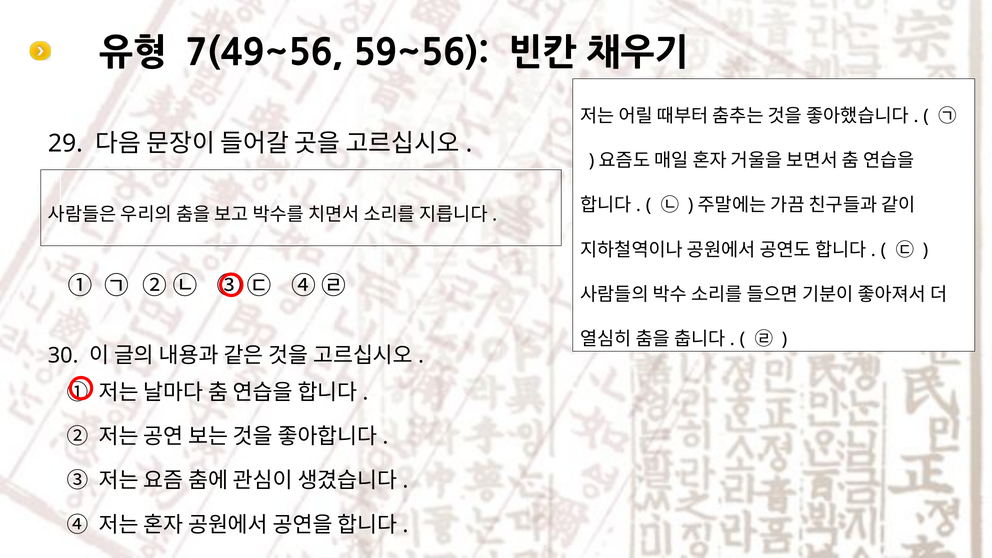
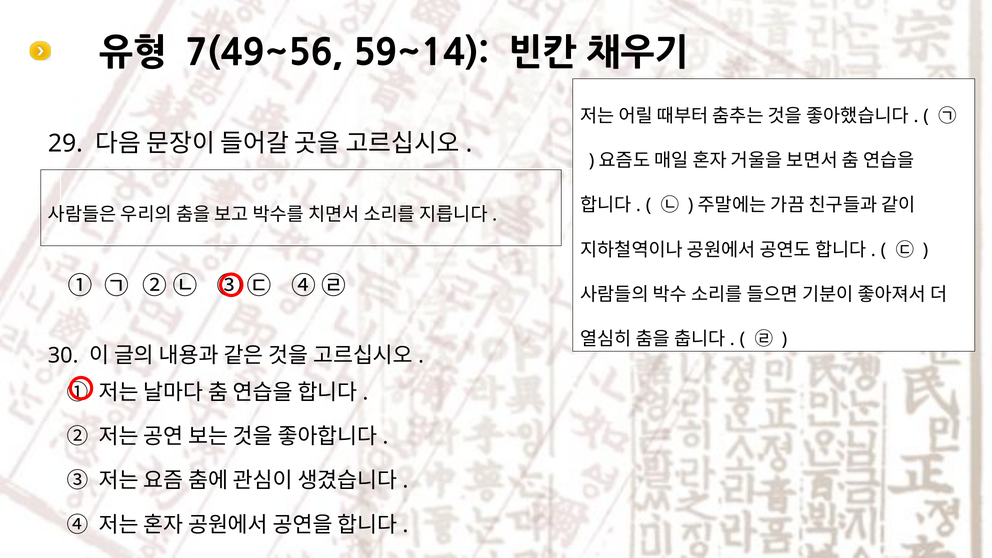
59~56: 59~56 -> 59~14
